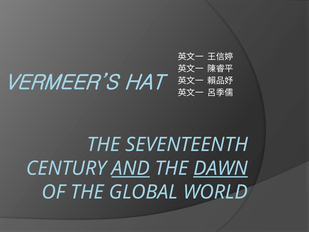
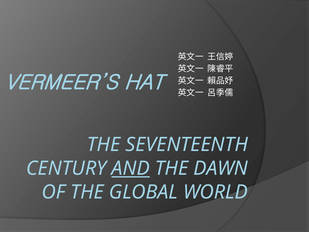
DAWN underline: present -> none
